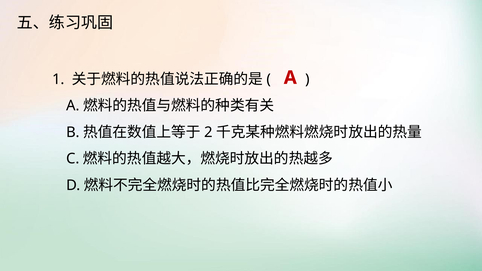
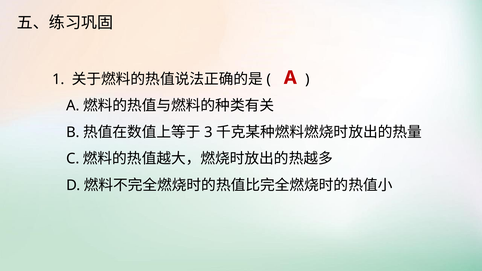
2: 2 -> 3
